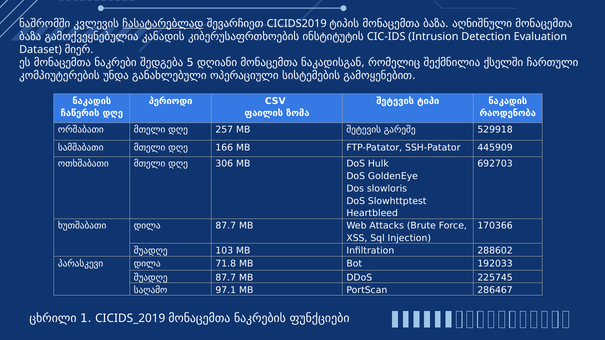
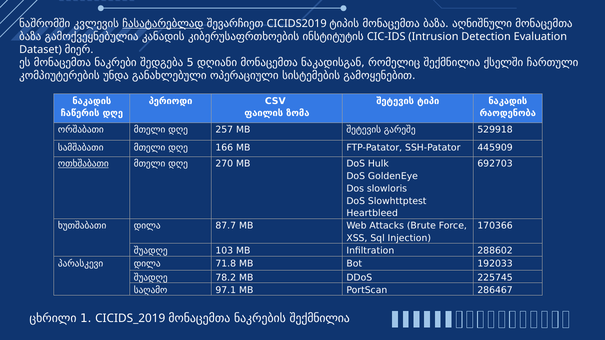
ოთხშაბათი underline: none -> present
306: 306 -> 270
შუადღე 87.7: 87.7 -> 78.2
ნაკრების ფუნქციები: ფუნქციები -> შექმნილია
